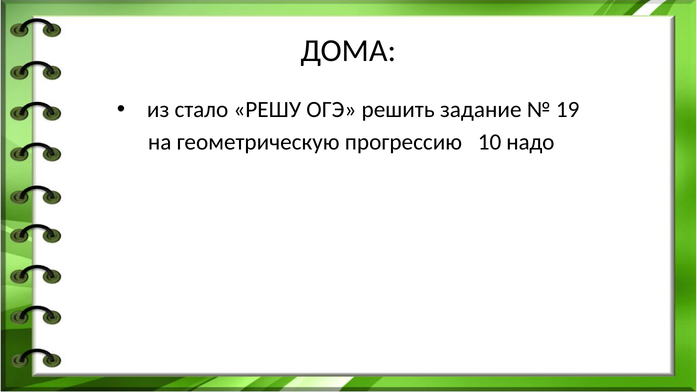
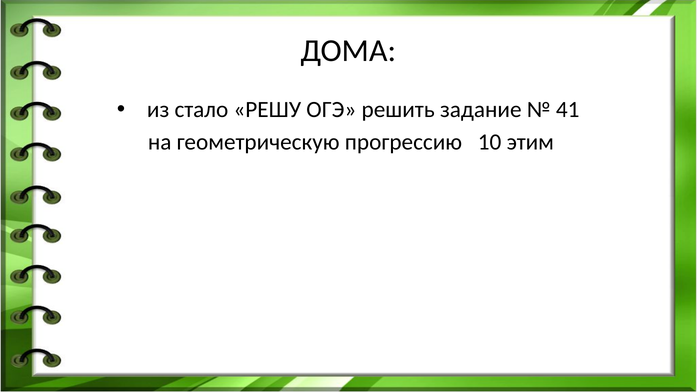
19: 19 -> 41
надо: надо -> этим
